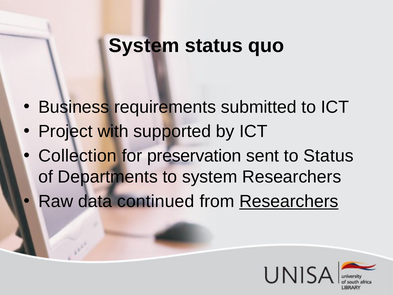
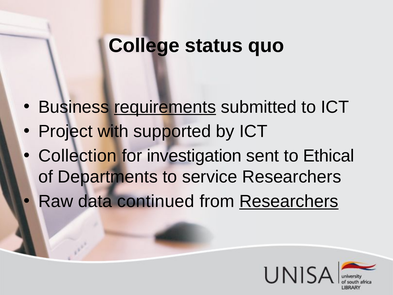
System at (144, 45): System -> College
requirements underline: none -> present
preservation: preservation -> investigation
to Status: Status -> Ethical
to system: system -> service
